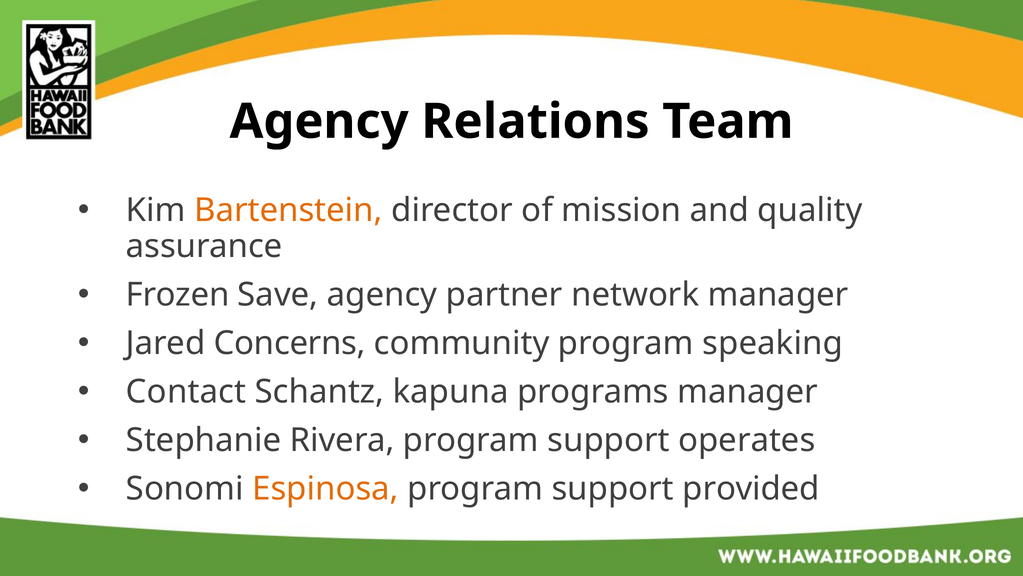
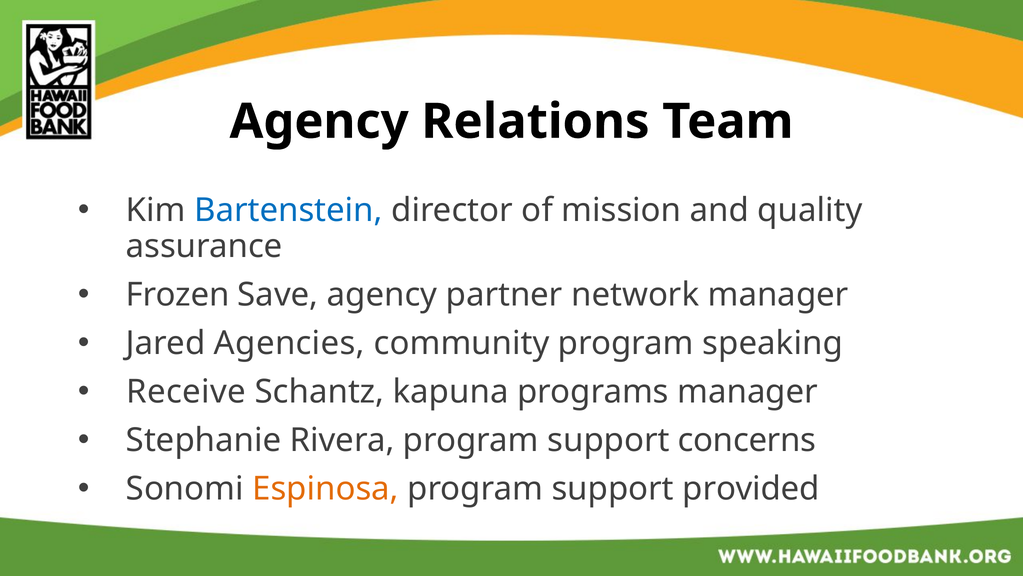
Bartenstein colour: orange -> blue
Concerns: Concerns -> Agencies
Contact: Contact -> Receive
operates: operates -> concerns
